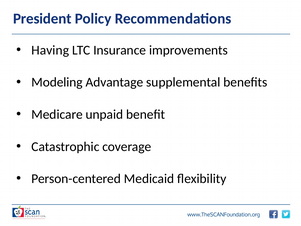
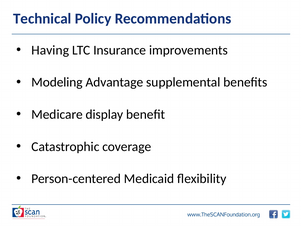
President: President -> Technical
unpaid: unpaid -> display
